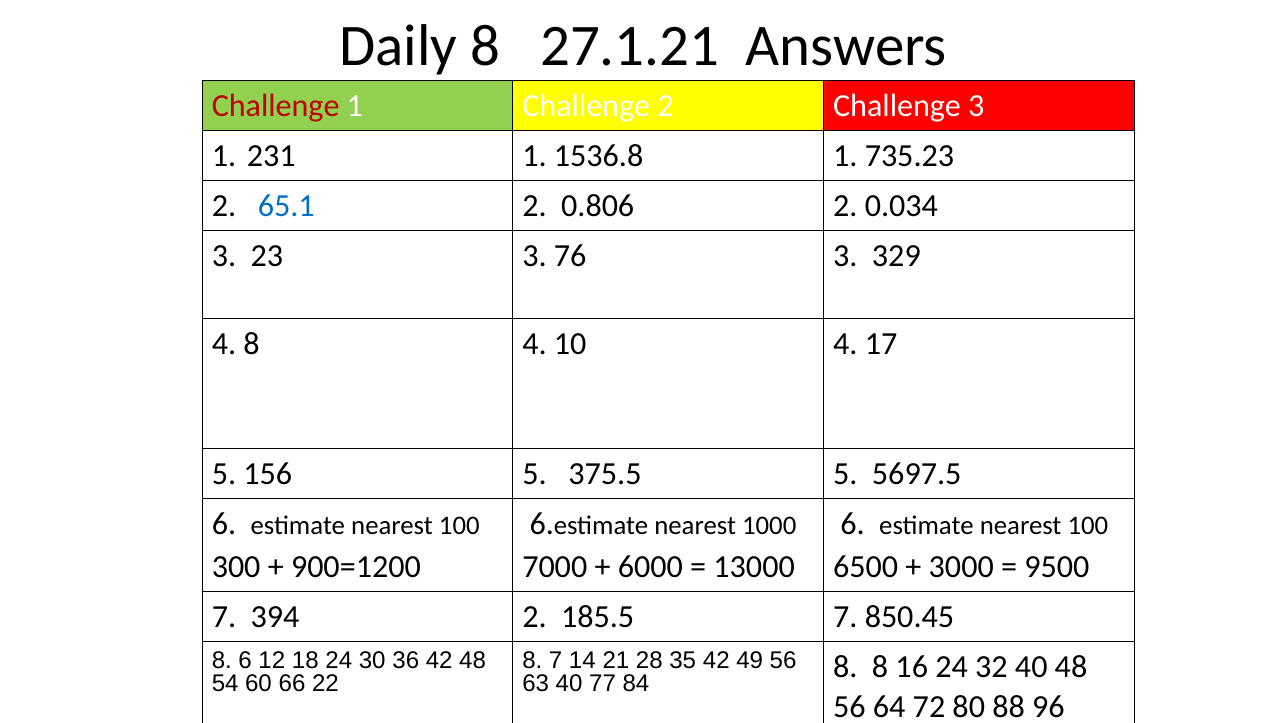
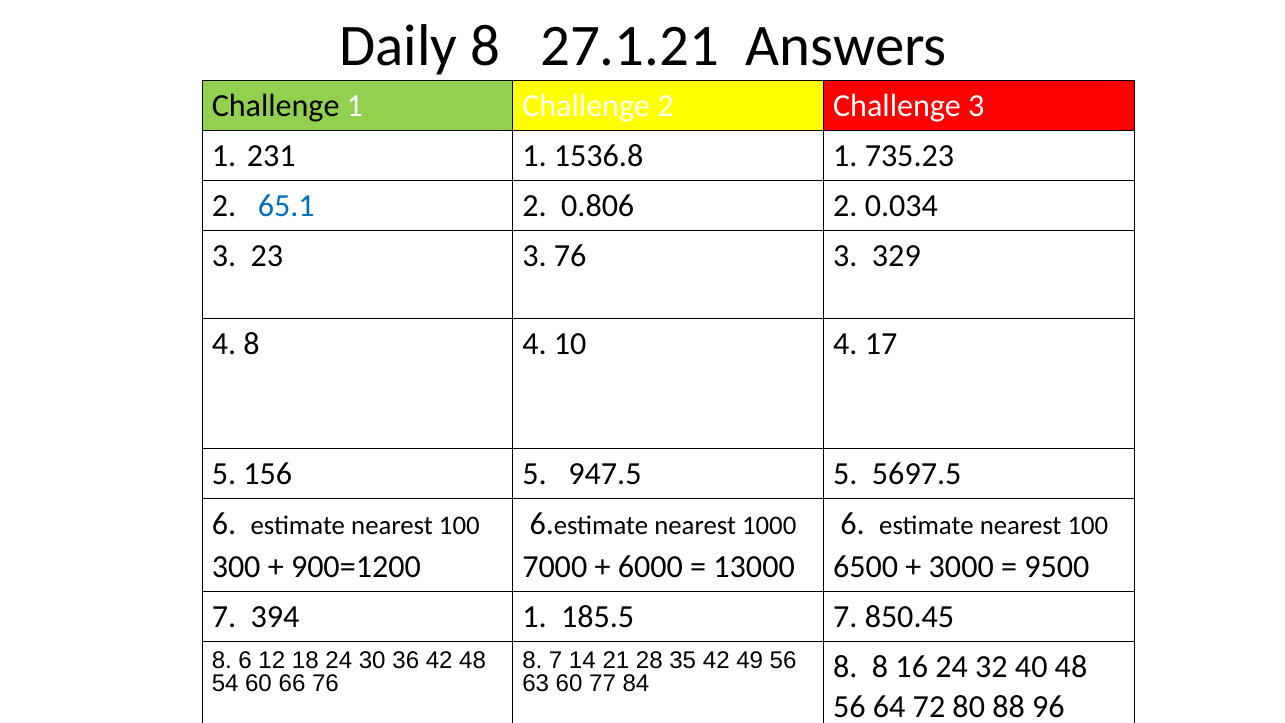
Challenge at (276, 106) colour: red -> black
375.5: 375.5 -> 947.5
394 2: 2 -> 1
66 22: 22 -> 76
63 40: 40 -> 60
